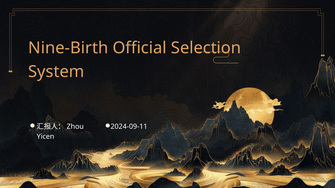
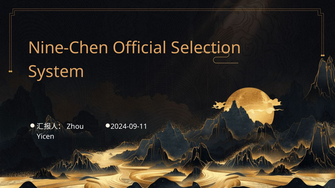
Nine-Birth: Nine-Birth -> Nine-Chen
